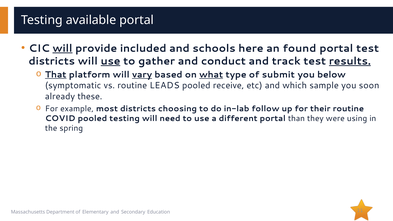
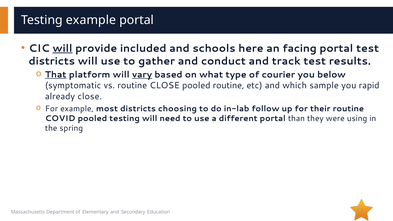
Testing available: available -> example
found: found -> facing
use at (111, 61) underline: present -> none
results underline: present -> none
what underline: present -> none
submit: submit -> courier
routine LEADS: LEADS -> CLOSE
pooled receive: receive -> routine
soon: soon -> rapid
already these: these -> close
